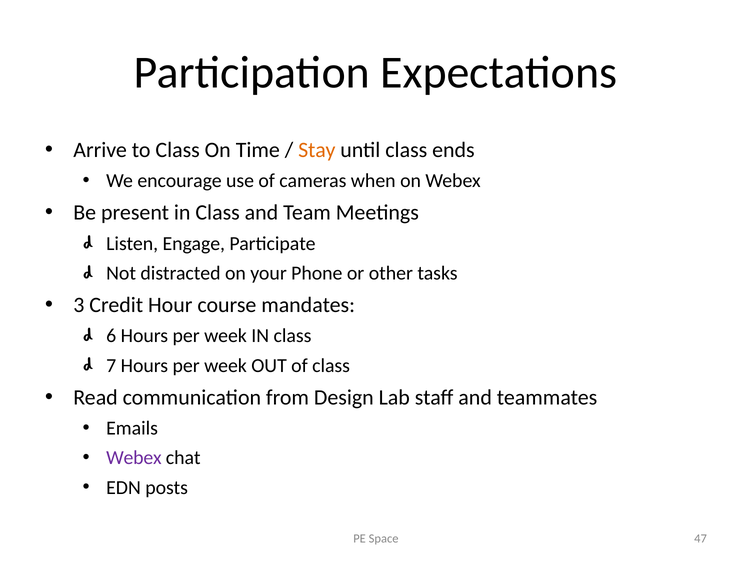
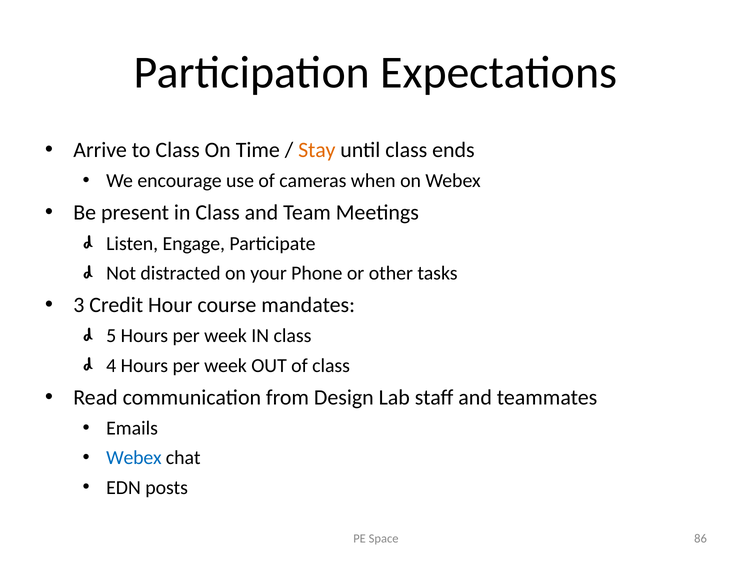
6: 6 -> 5
7: 7 -> 4
Webex at (134, 458) colour: purple -> blue
47: 47 -> 86
